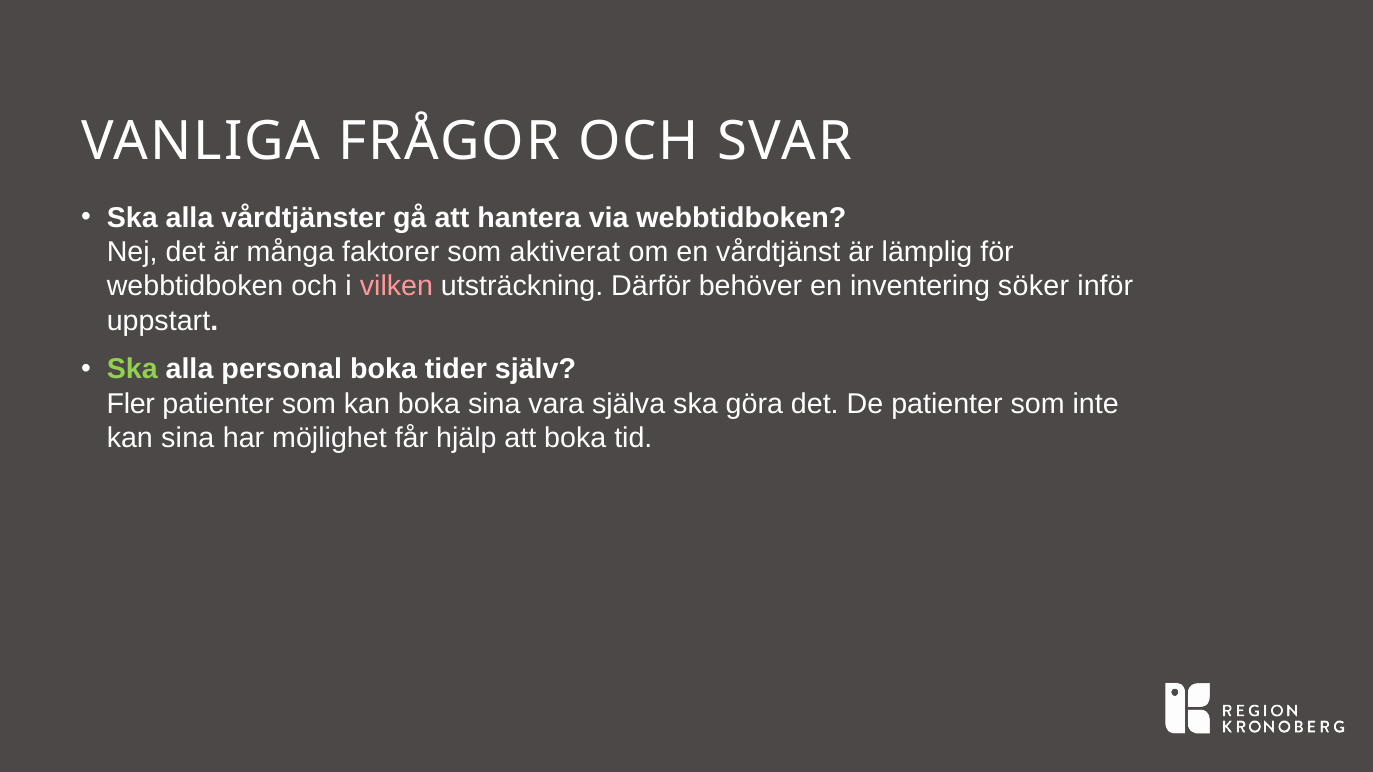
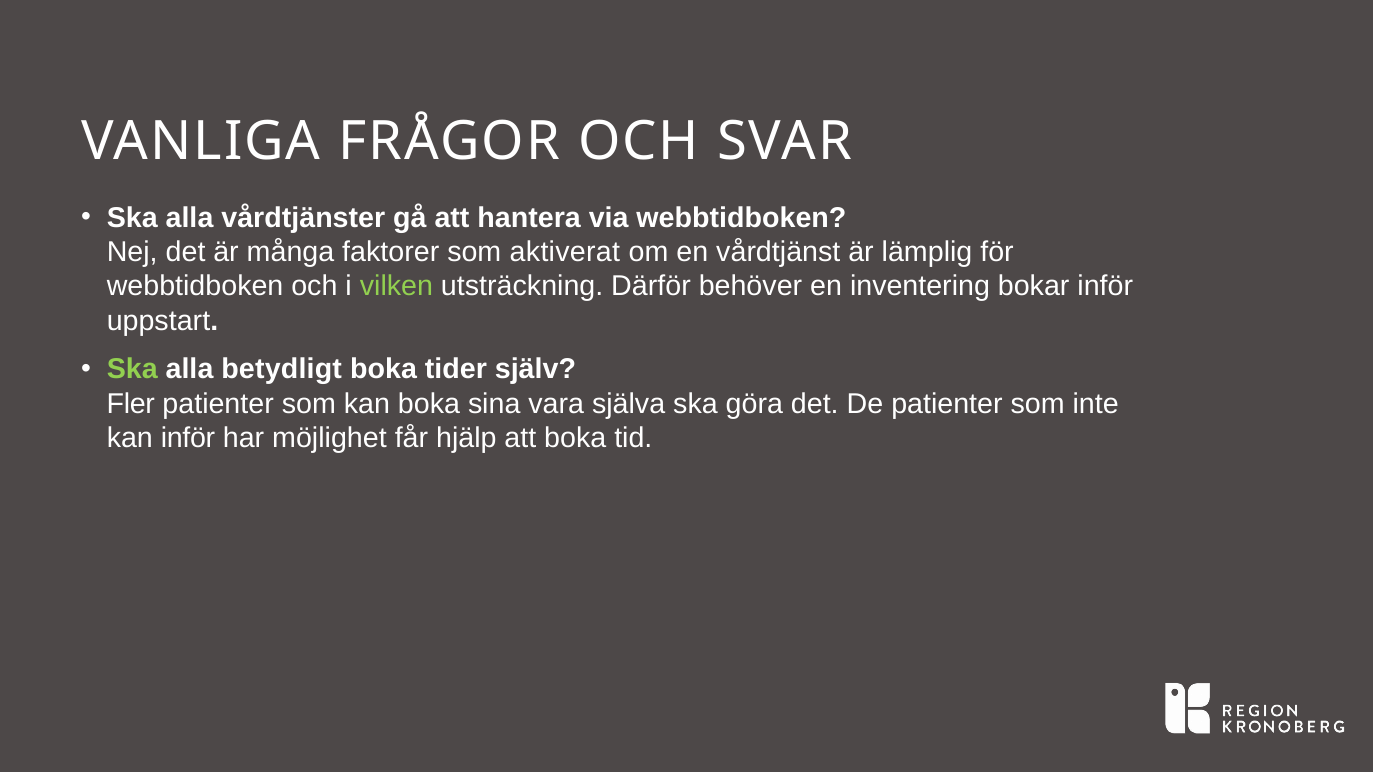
vilken colour: pink -> light green
söker: söker -> bokar
personal: personal -> betydligt
kan sina: sina -> inför
